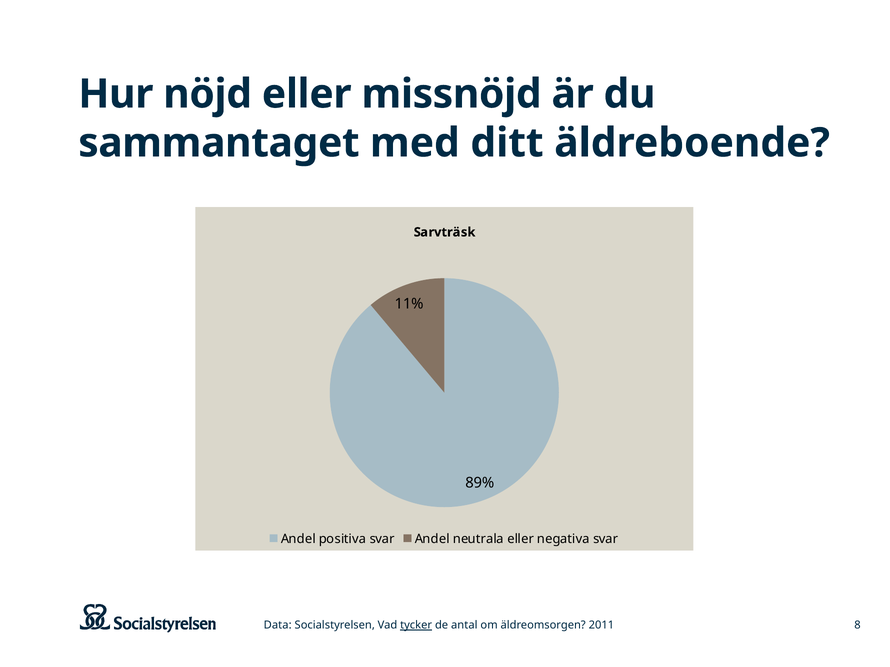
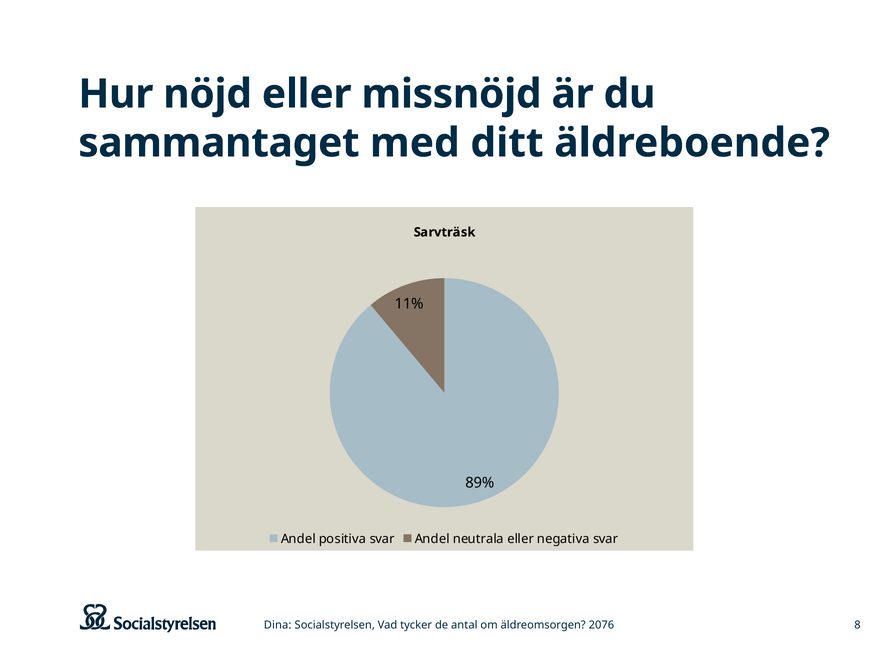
Data: Data -> Dina
tycker underline: present -> none
2011: 2011 -> 2076
